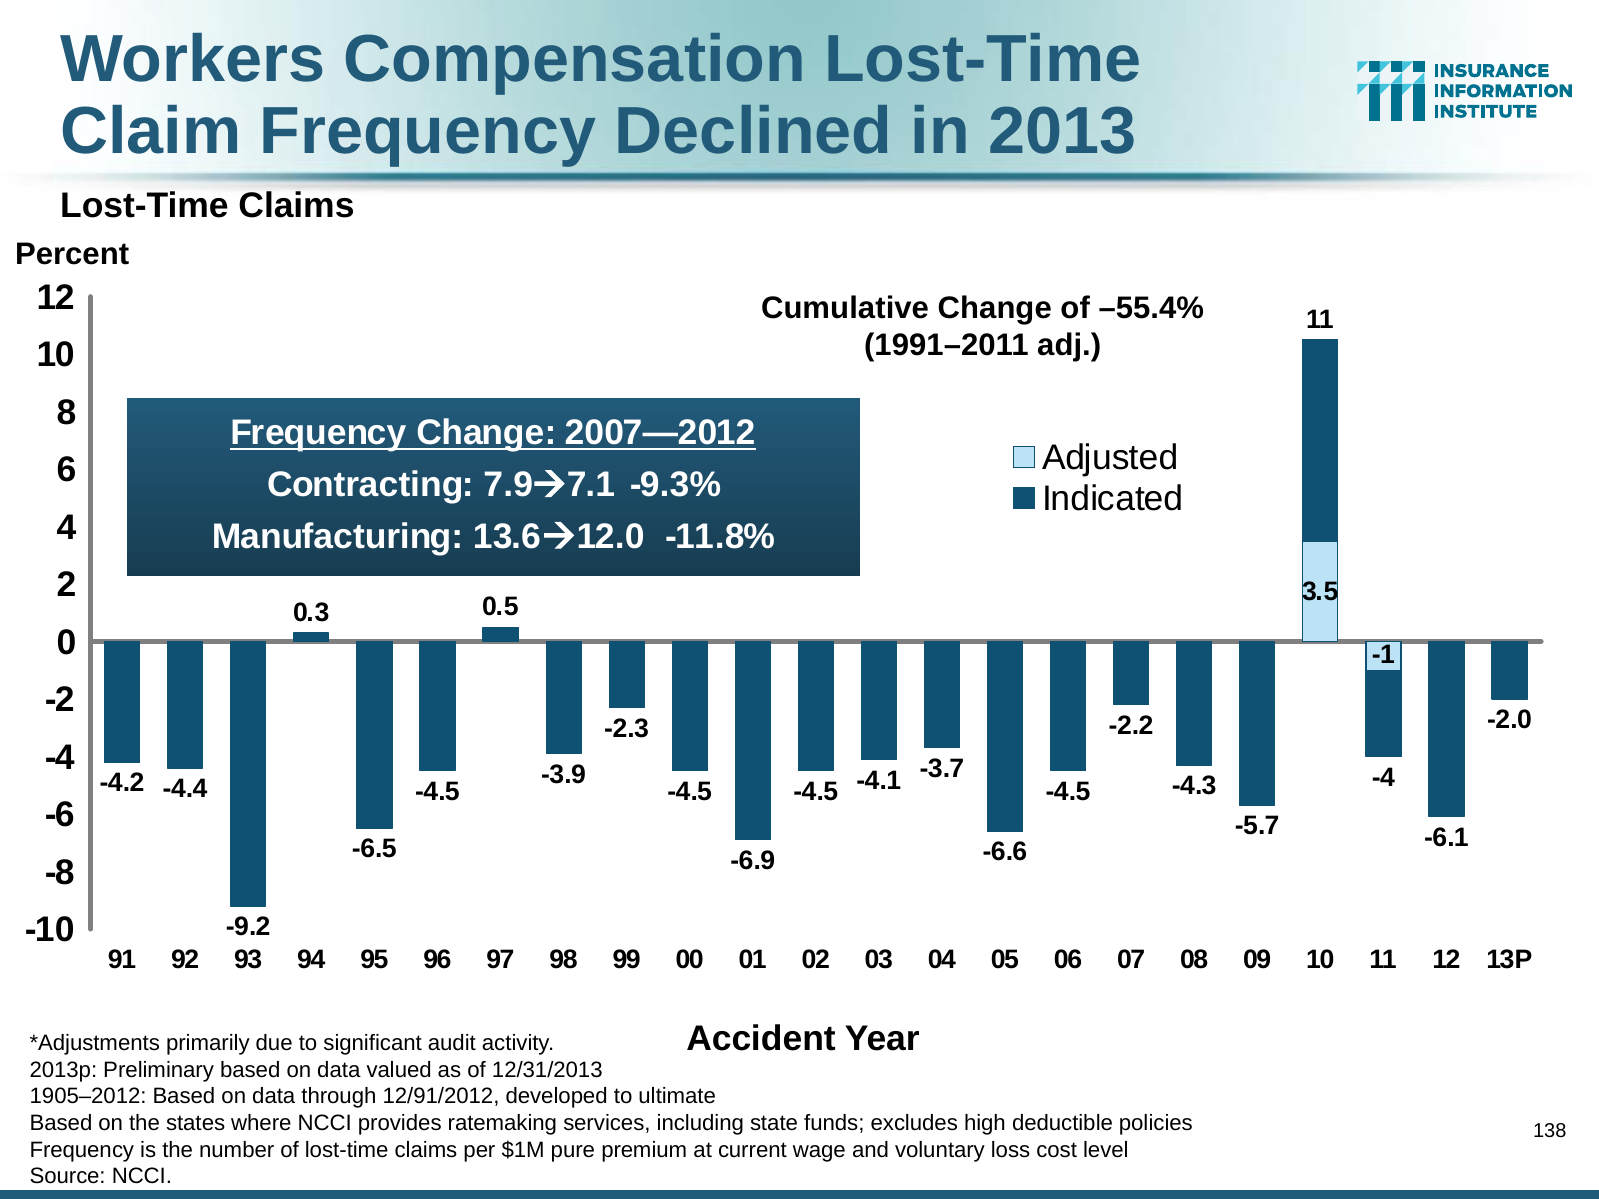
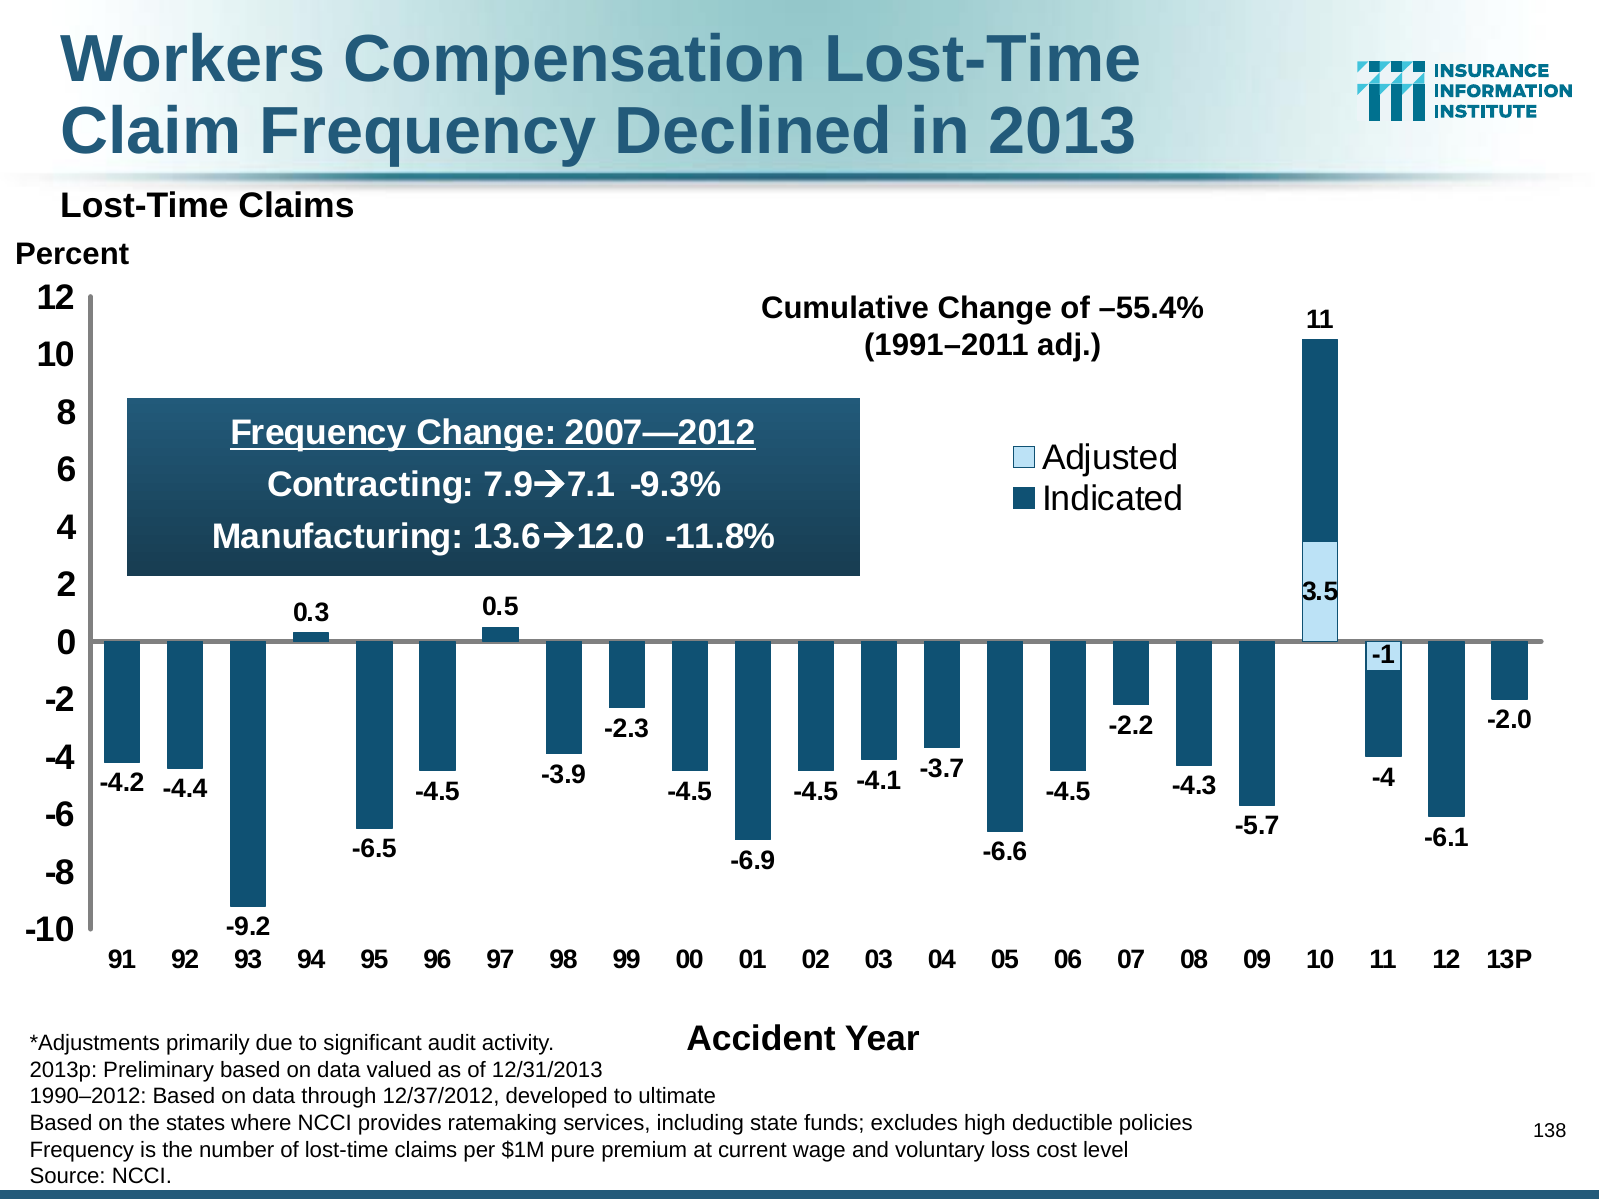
1905–2012: 1905–2012 -> 1990–2012
12/91/2012: 12/91/2012 -> 12/37/2012
